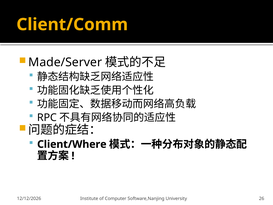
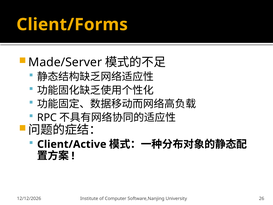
Client/Comm: Client/Comm -> Client/Forms
Client/Where: Client/Where -> Client/Active
